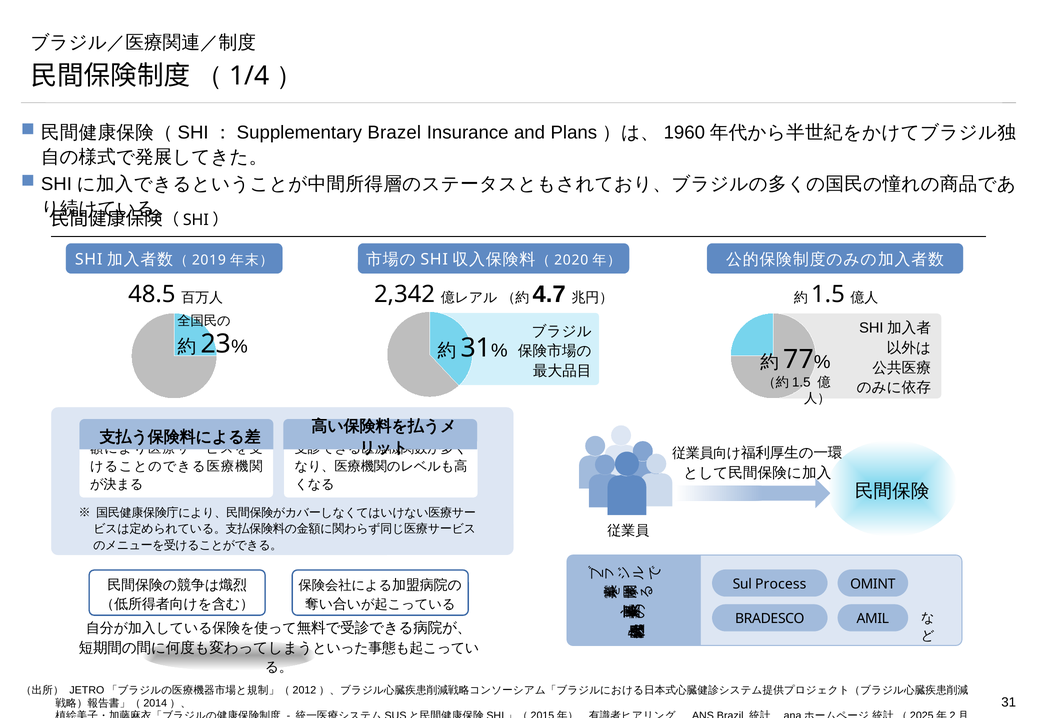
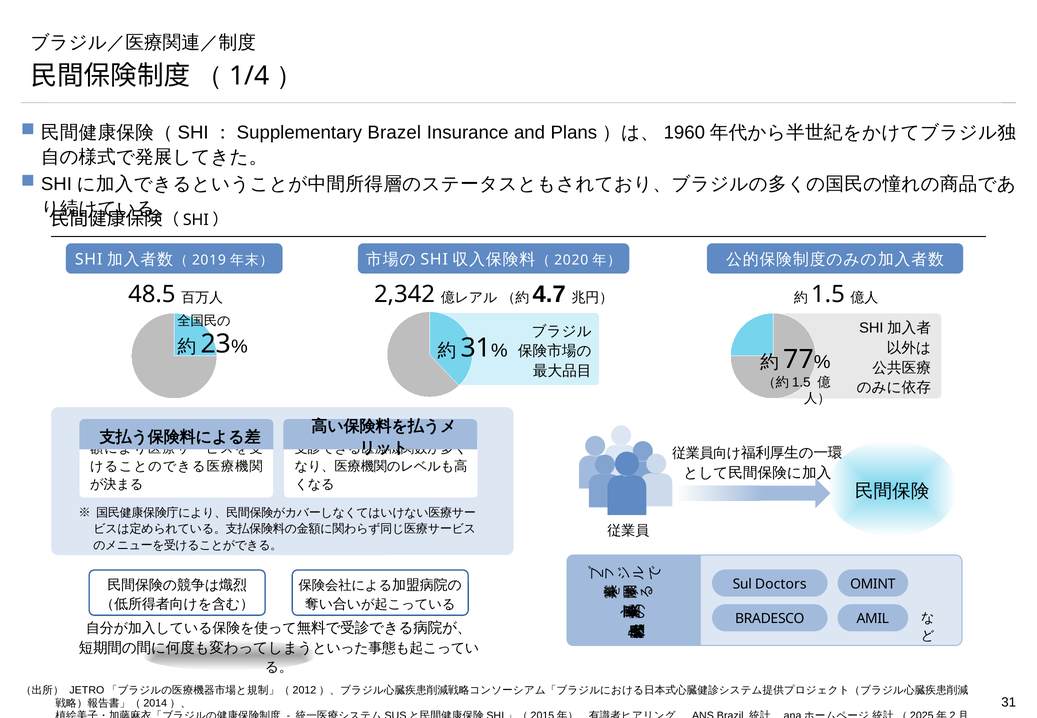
Process: Process -> Doctors
